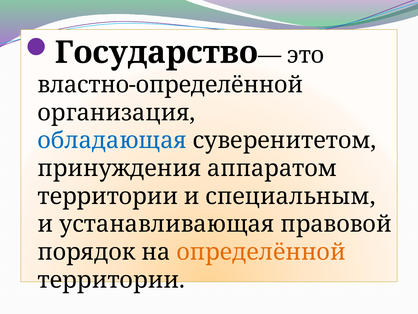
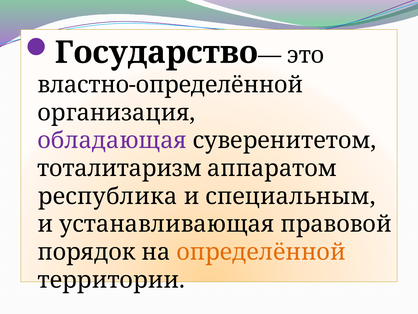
обладающая colour: blue -> purple
принуждения: принуждения -> тоталитаризм
территории at (108, 196): территории -> республика
